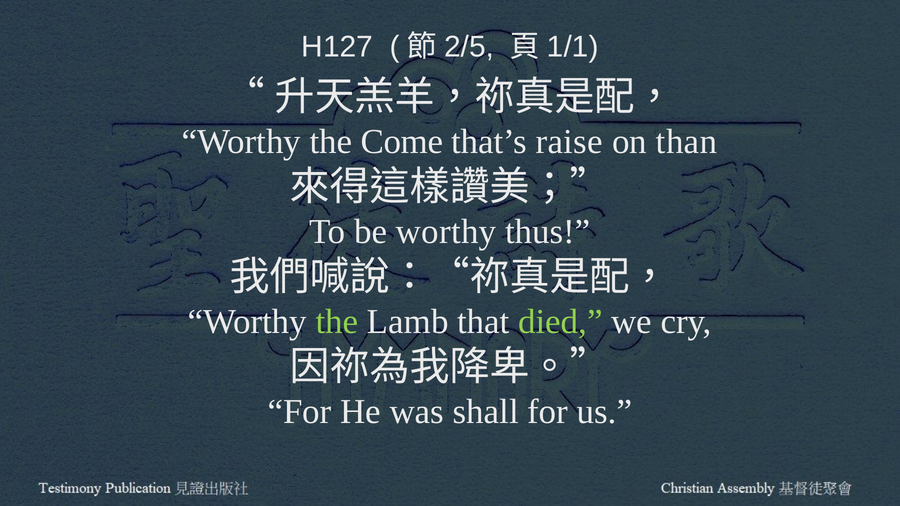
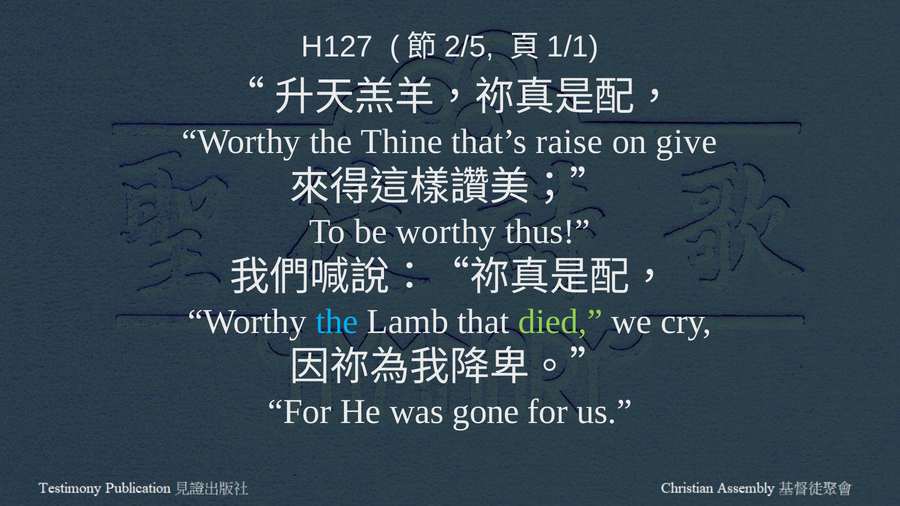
Come: Come -> Thine
than: than -> give
the at (337, 322) colour: light green -> light blue
shall: shall -> gone
